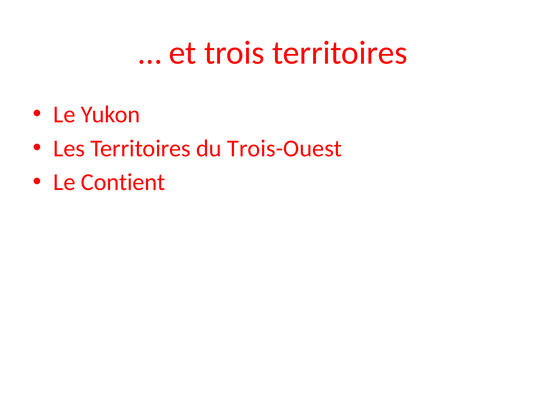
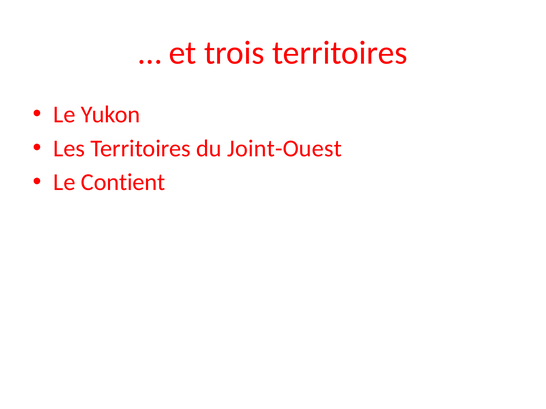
Trois-Ouest: Trois-Ouest -> Joint-Ouest
